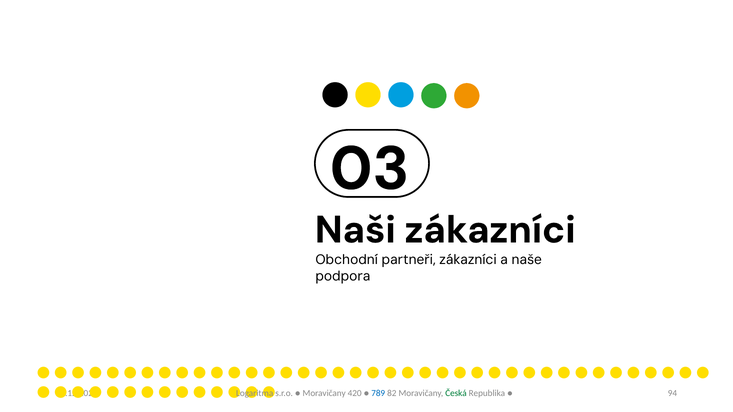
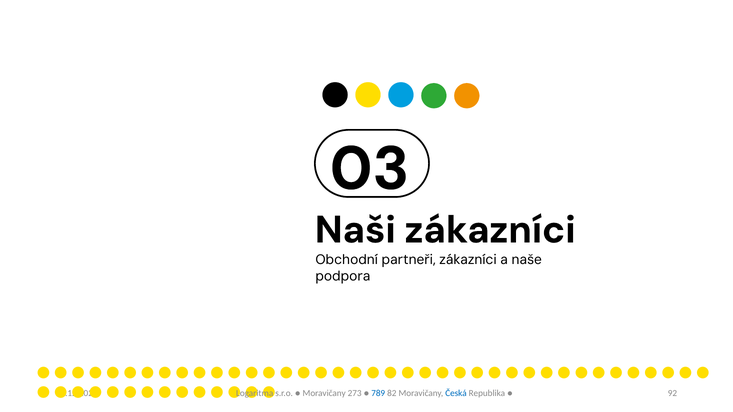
420: 420 -> 273
Česká colour: green -> blue
94: 94 -> 92
